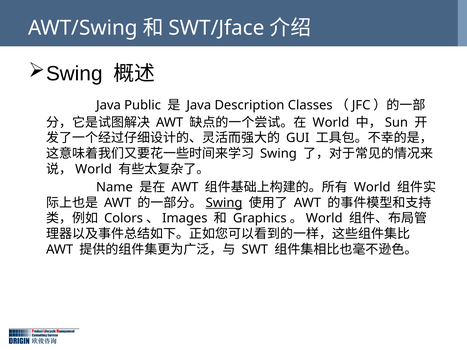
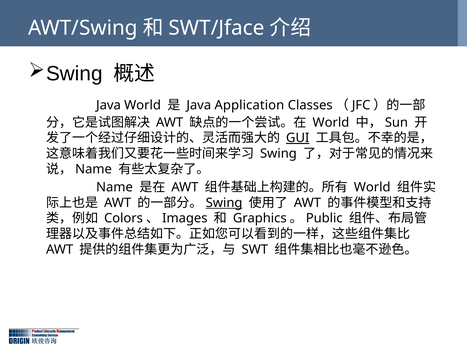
Java Public: Public -> World
Description: Description -> Application
GUI underline: none -> present
World at (94, 169): World -> Name
World at (324, 219): World -> Public
